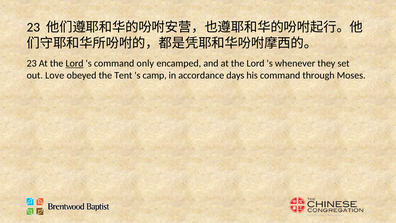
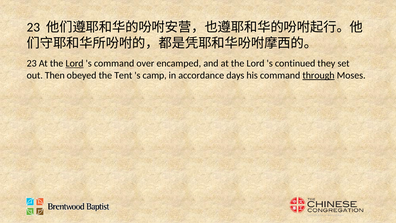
only: only -> over
whenever: whenever -> continued
Love: Love -> Then
through underline: none -> present
